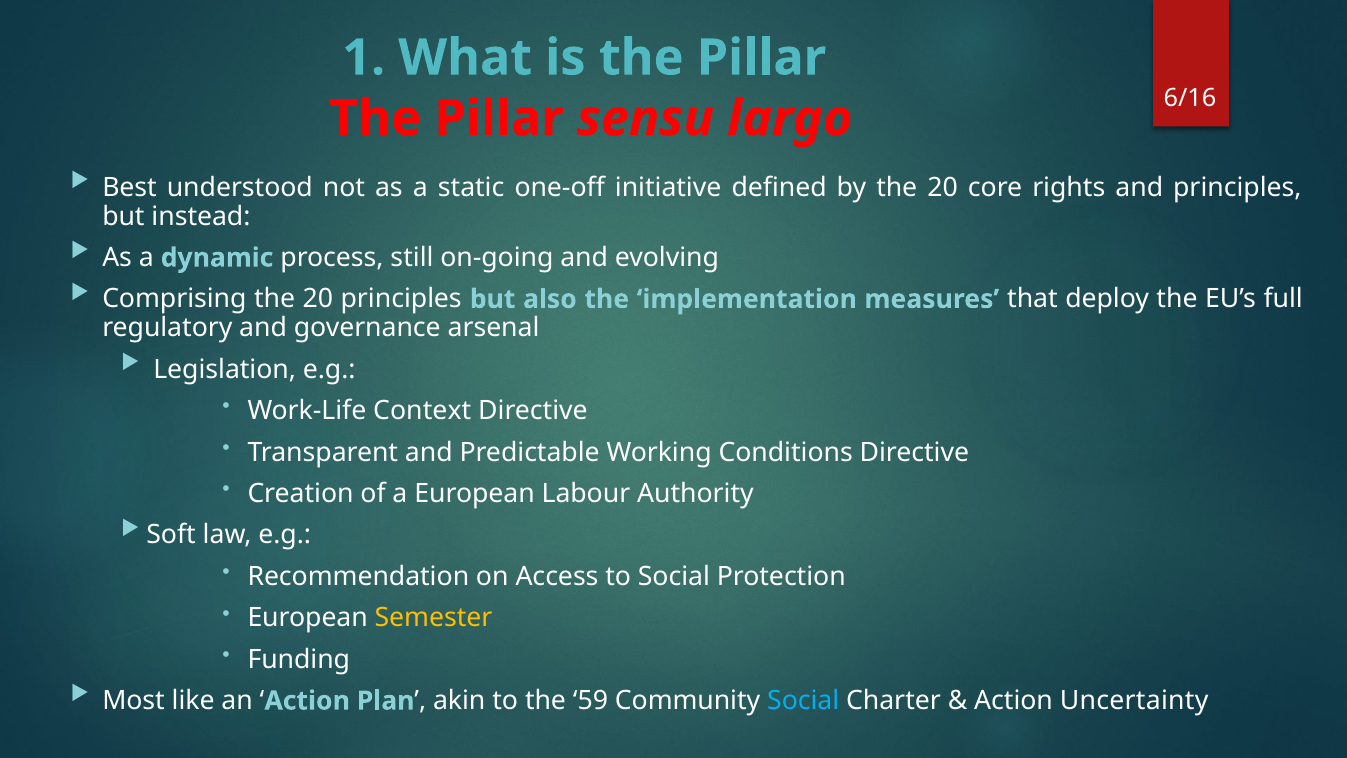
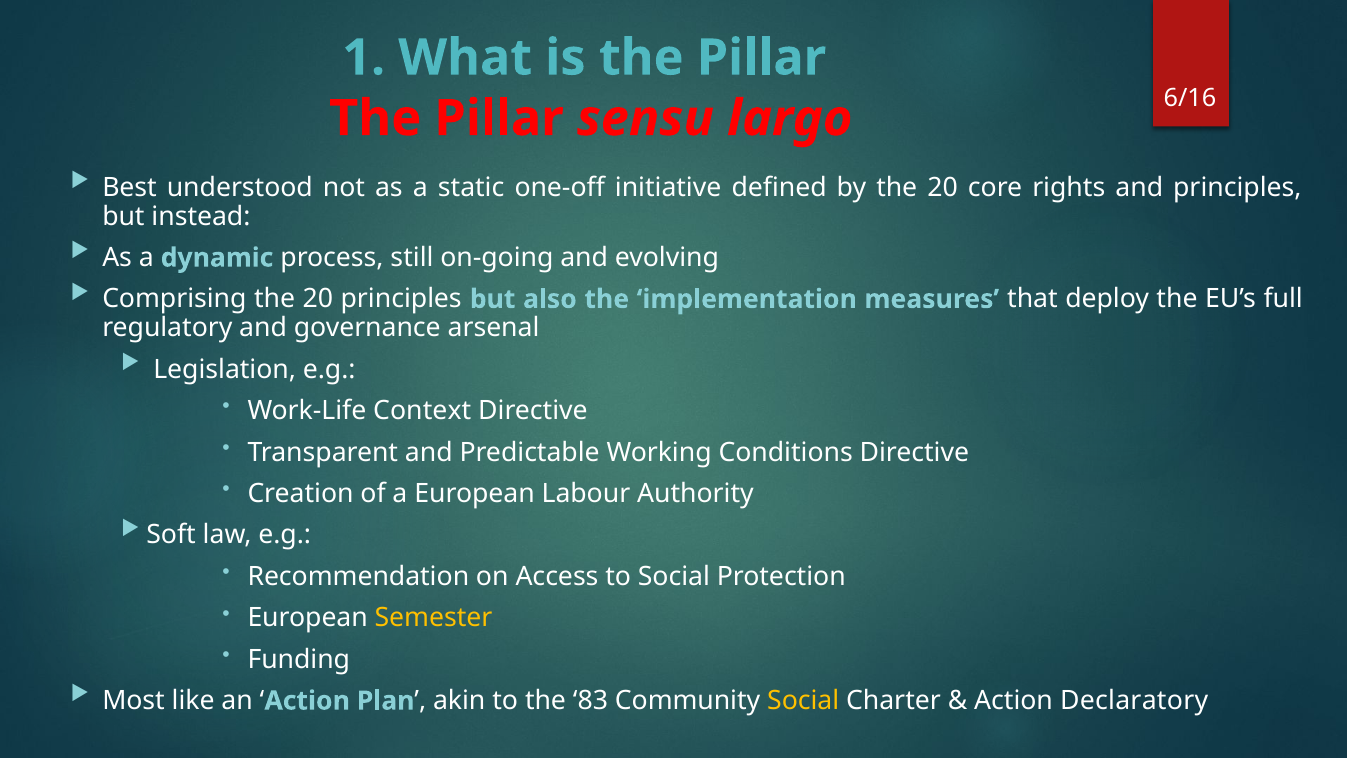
59: 59 -> 83
Social at (803, 700) colour: light blue -> yellow
Uncertainty: Uncertainty -> Declaratory
